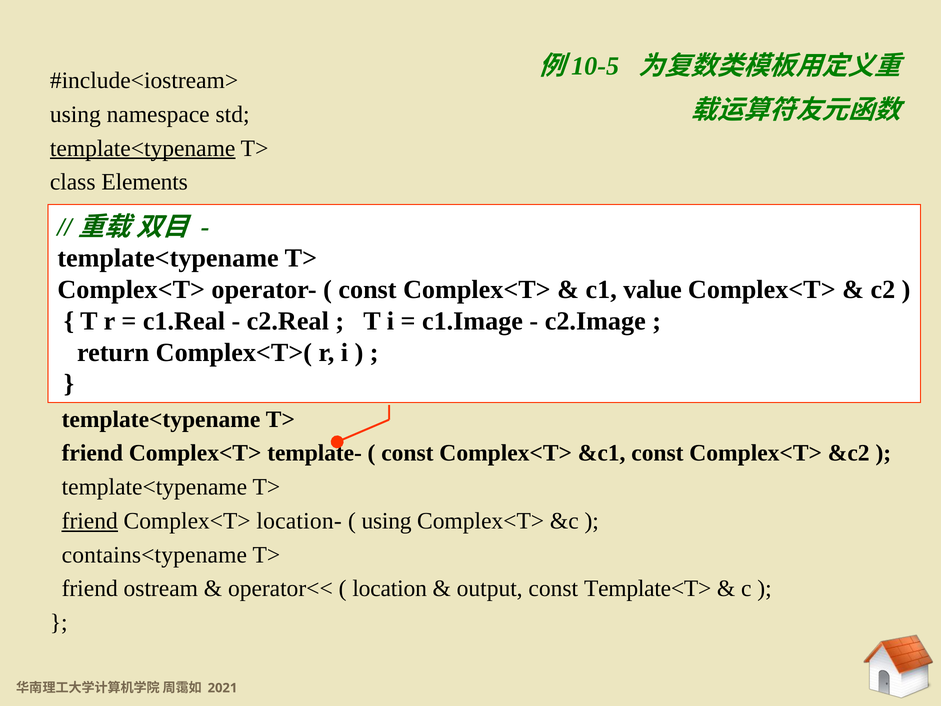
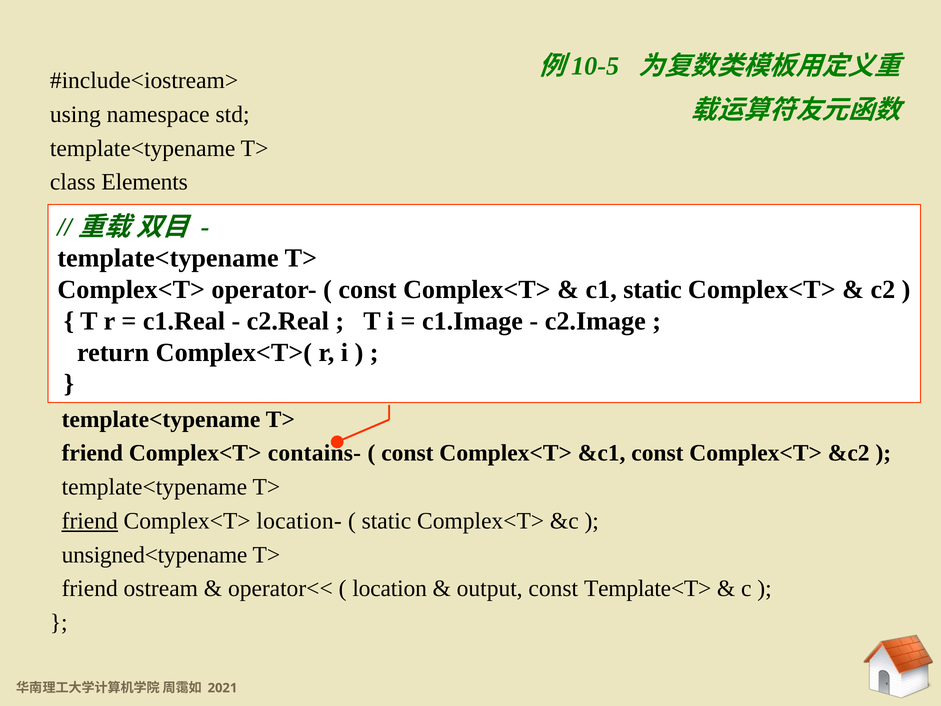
template<typename at (143, 148) underline: present -> none
c1 value: value -> static
template-: template- -> contains-
using at (387, 521): using -> static
contains<typename: contains<typename -> unsigned<typename
